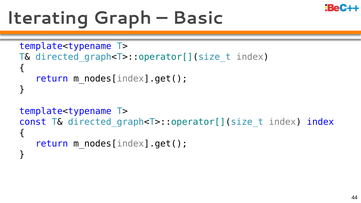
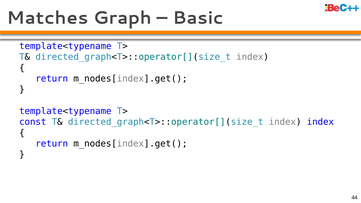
Iterating: Iterating -> Matches
